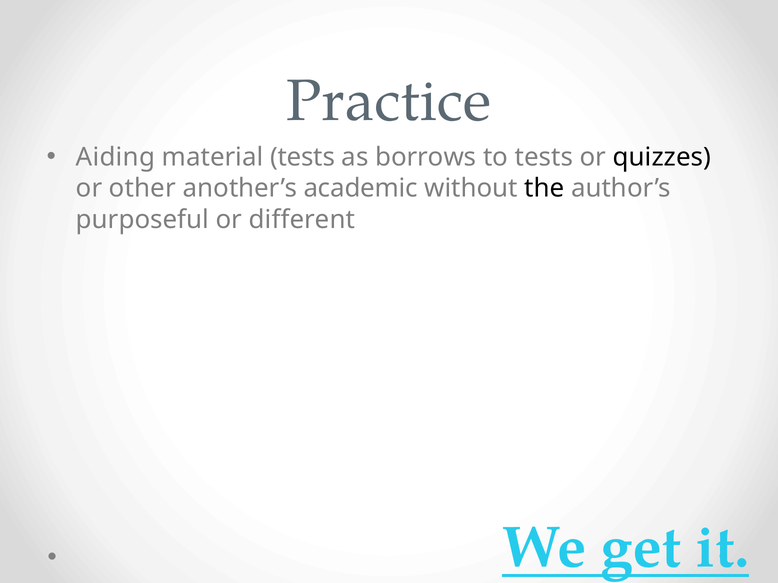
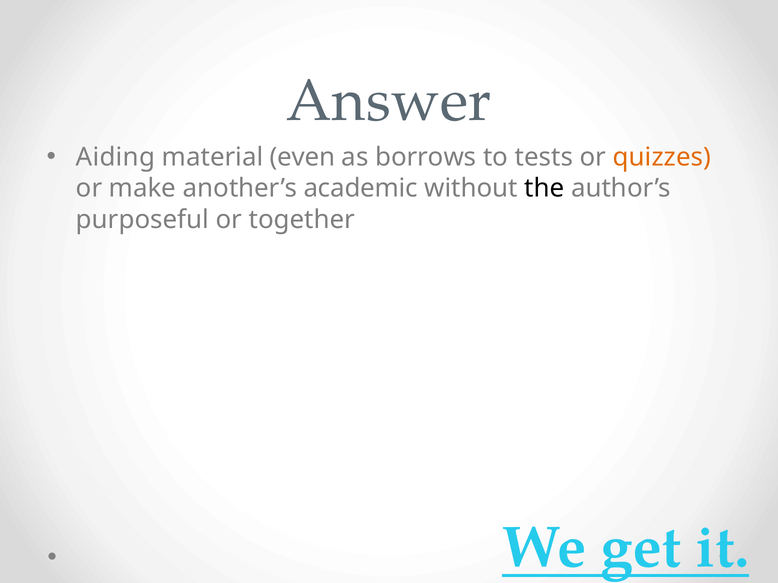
Practice: Practice -> Answer
material tests: tests -> even
quizzes colour: black -> orange
other: other -> make
different: different -> together
